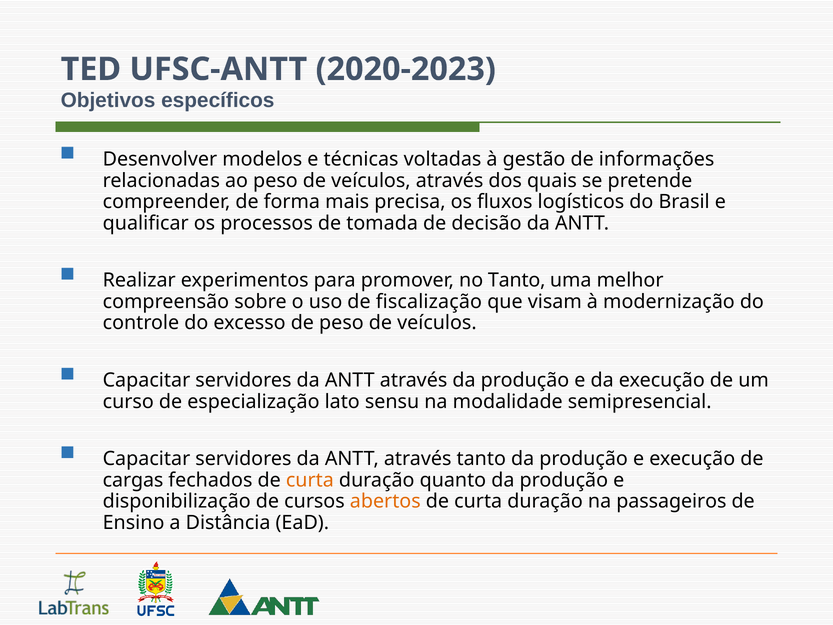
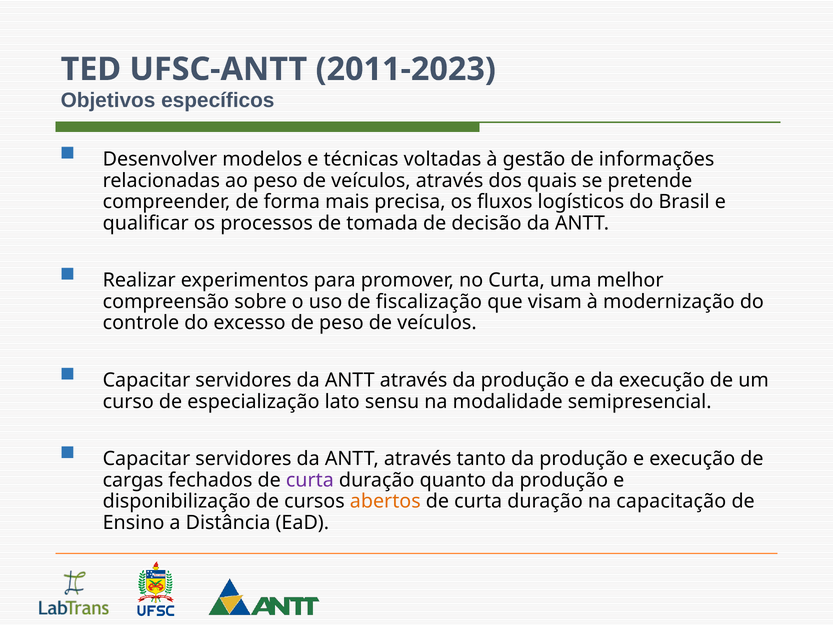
2020-2023: 2020-2023 -> 2011-2023
no Tanto: Tanto -> Curta
curta at (310, 480) colour: orange -> purple
passageiros: passageiros -> capacitação
